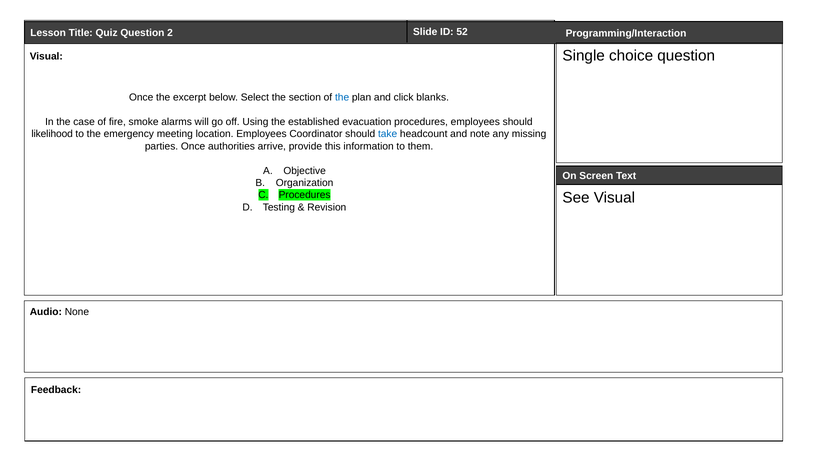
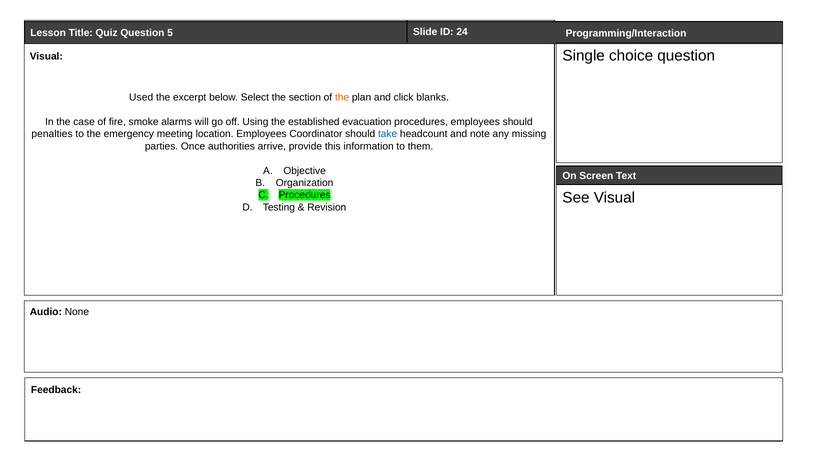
2: 2 -> 5
52: 52 -> 24
Once at (141, 97): Once -> Used
the at (342, 97) colour: blue -> orange
likelihood: likelihood -> penalties
